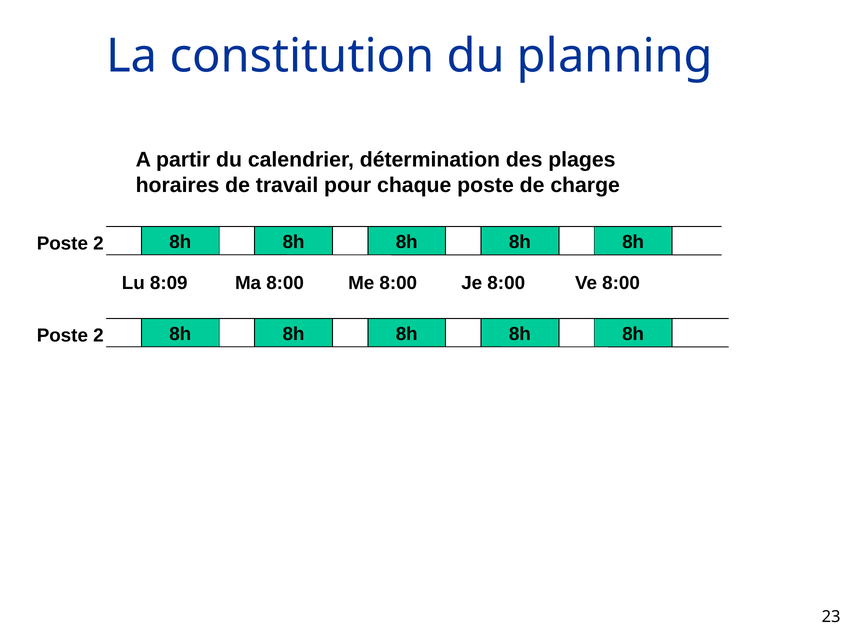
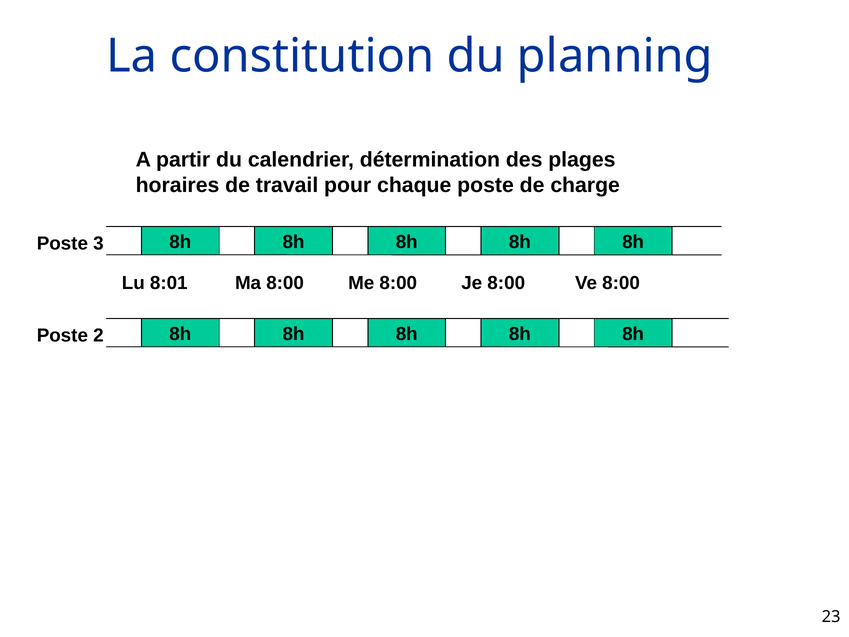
2 at (98, 243): 2 -> 3
8:09: 8:09 -> 8:01
